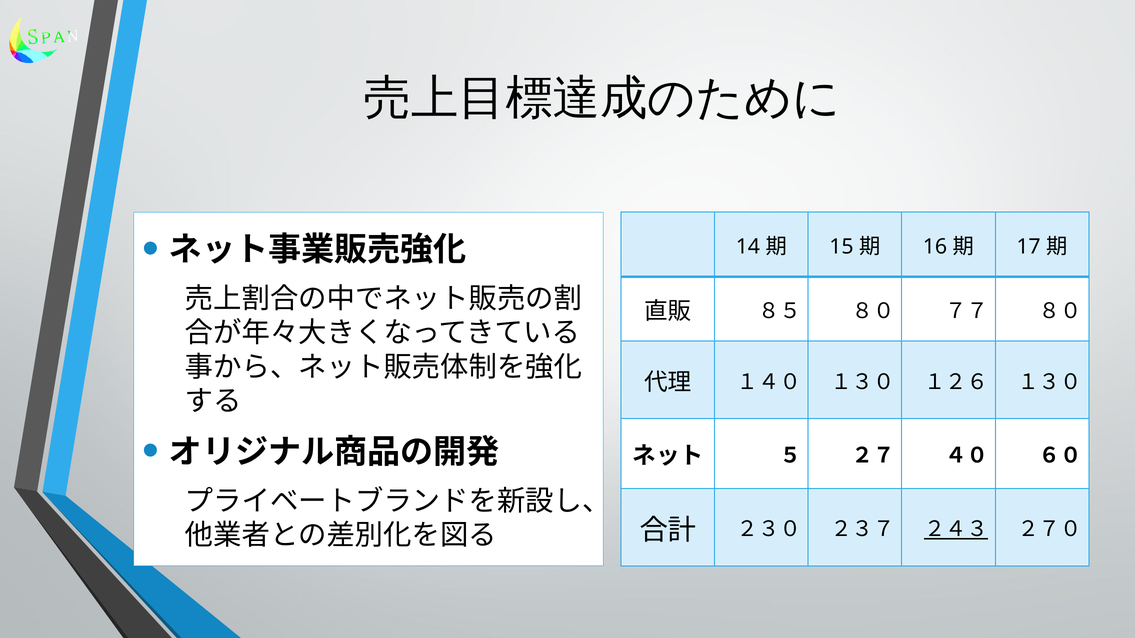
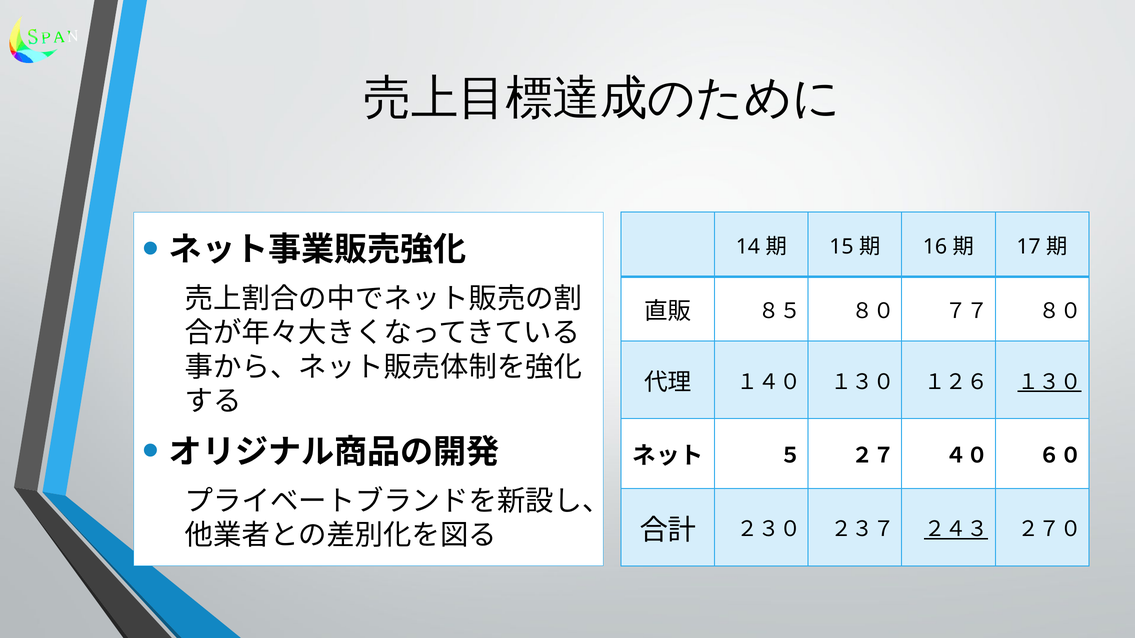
１３０ at (1050, 382) underline: none -> present
